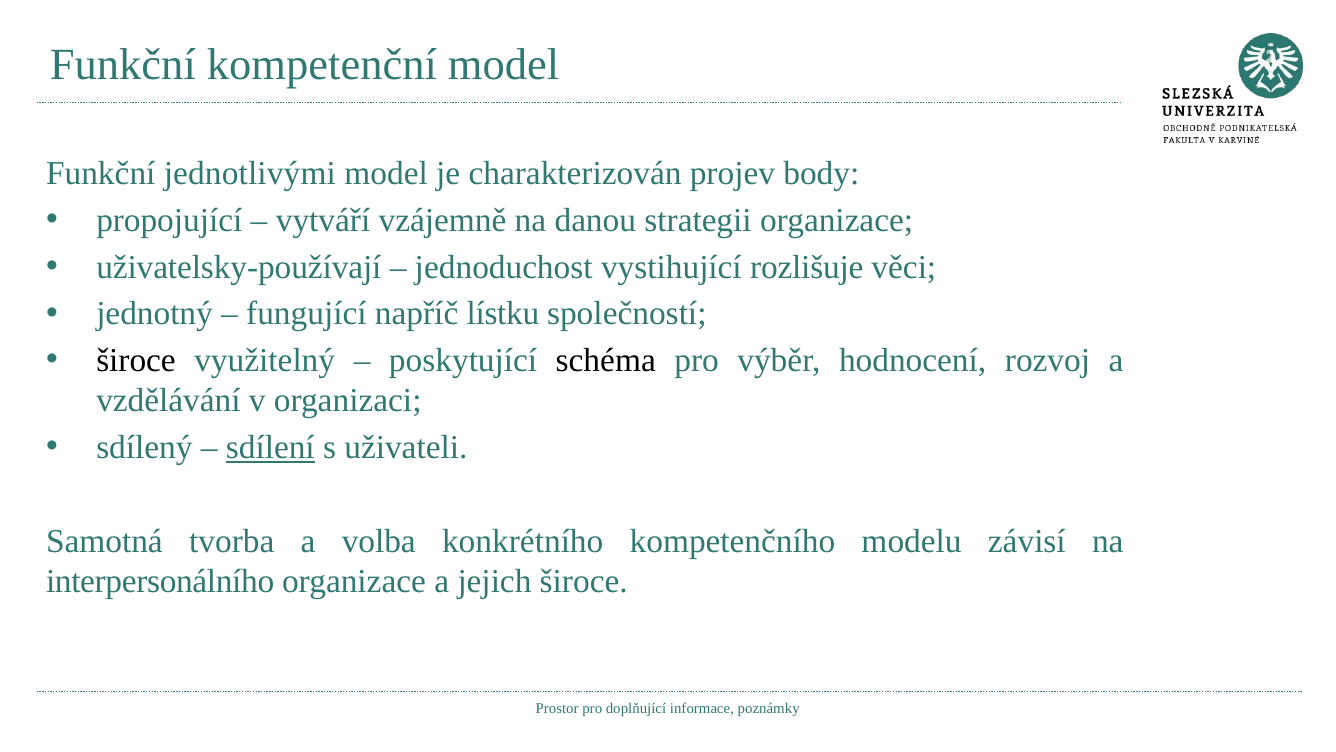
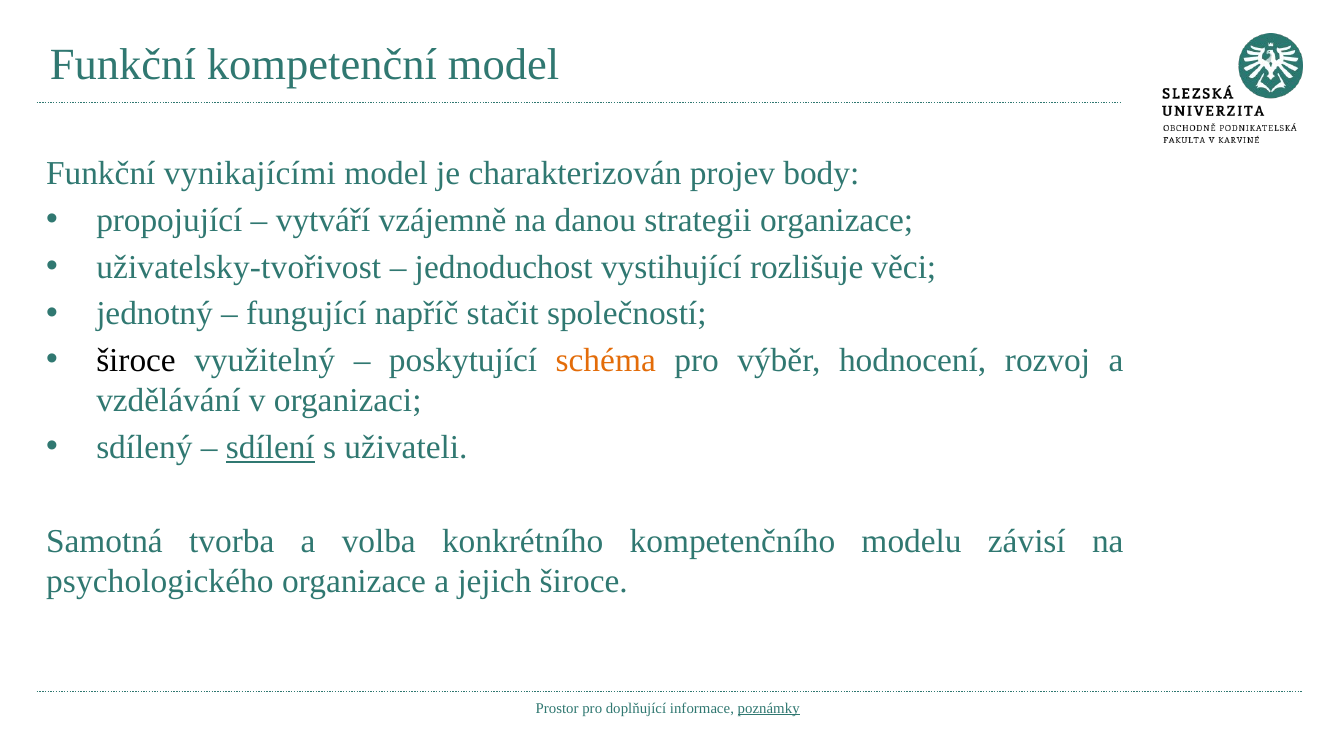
jednotlivými: jednotlivými -> vynikajícími
uživatelsky-používají: uživatelsky-používají -> uživatelsky-tvořivost
lístku: lístku -> stačit
schéma colour: black -> orange
interpersonálního: interpersonálního -> psychologického
poznámky underline: none -> present
